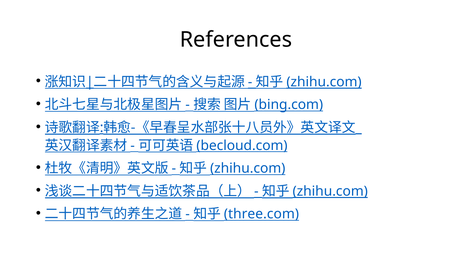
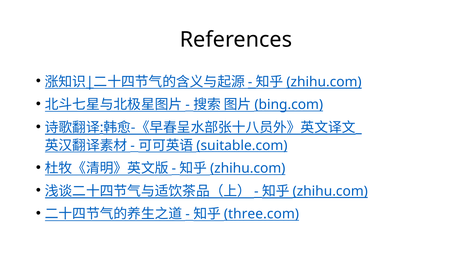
becloud.com: becloud.com -> suitable.com
